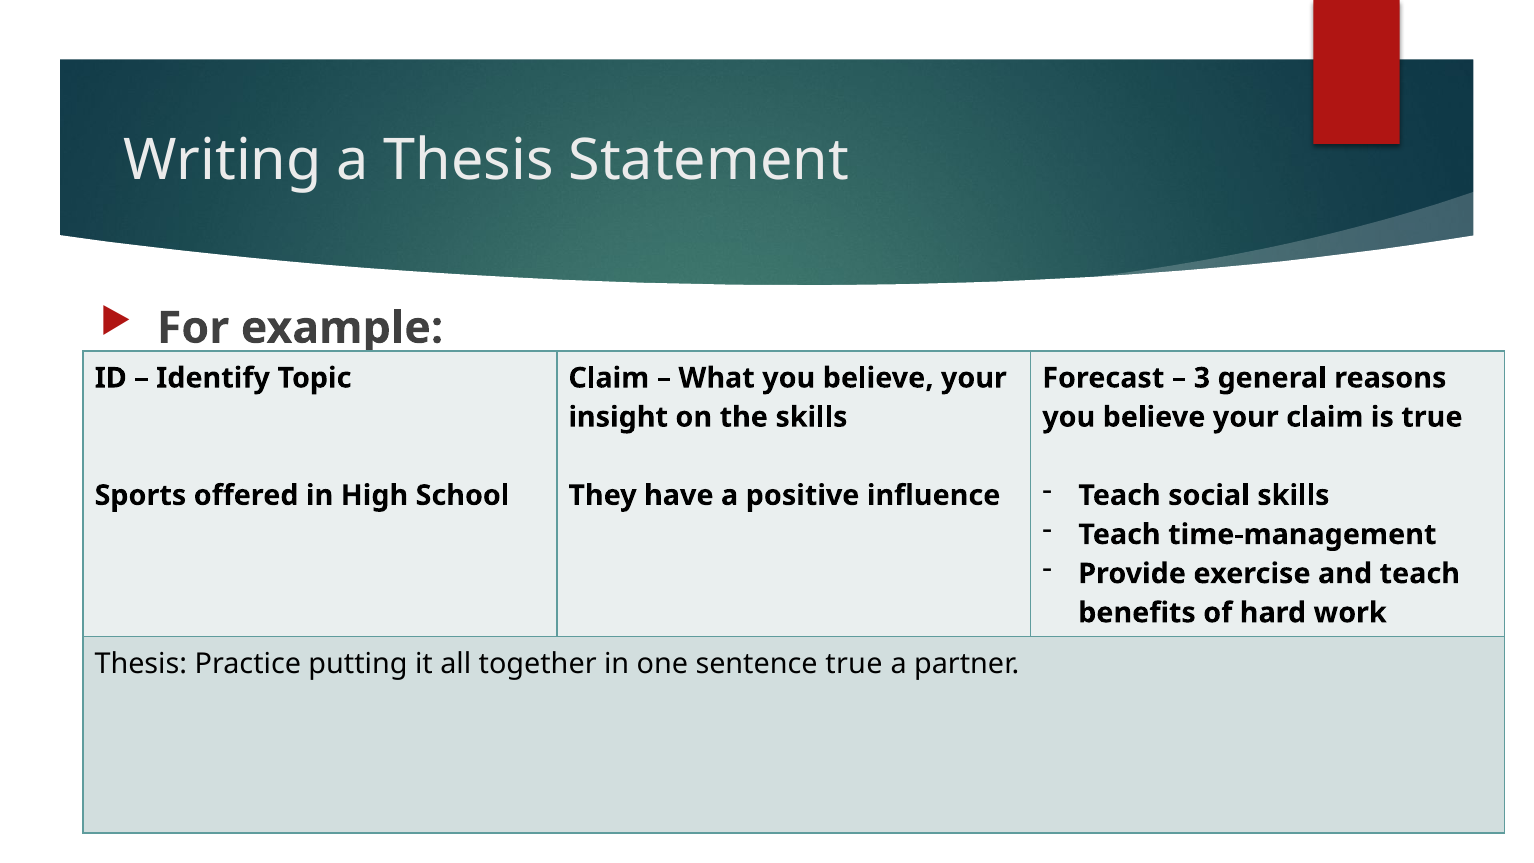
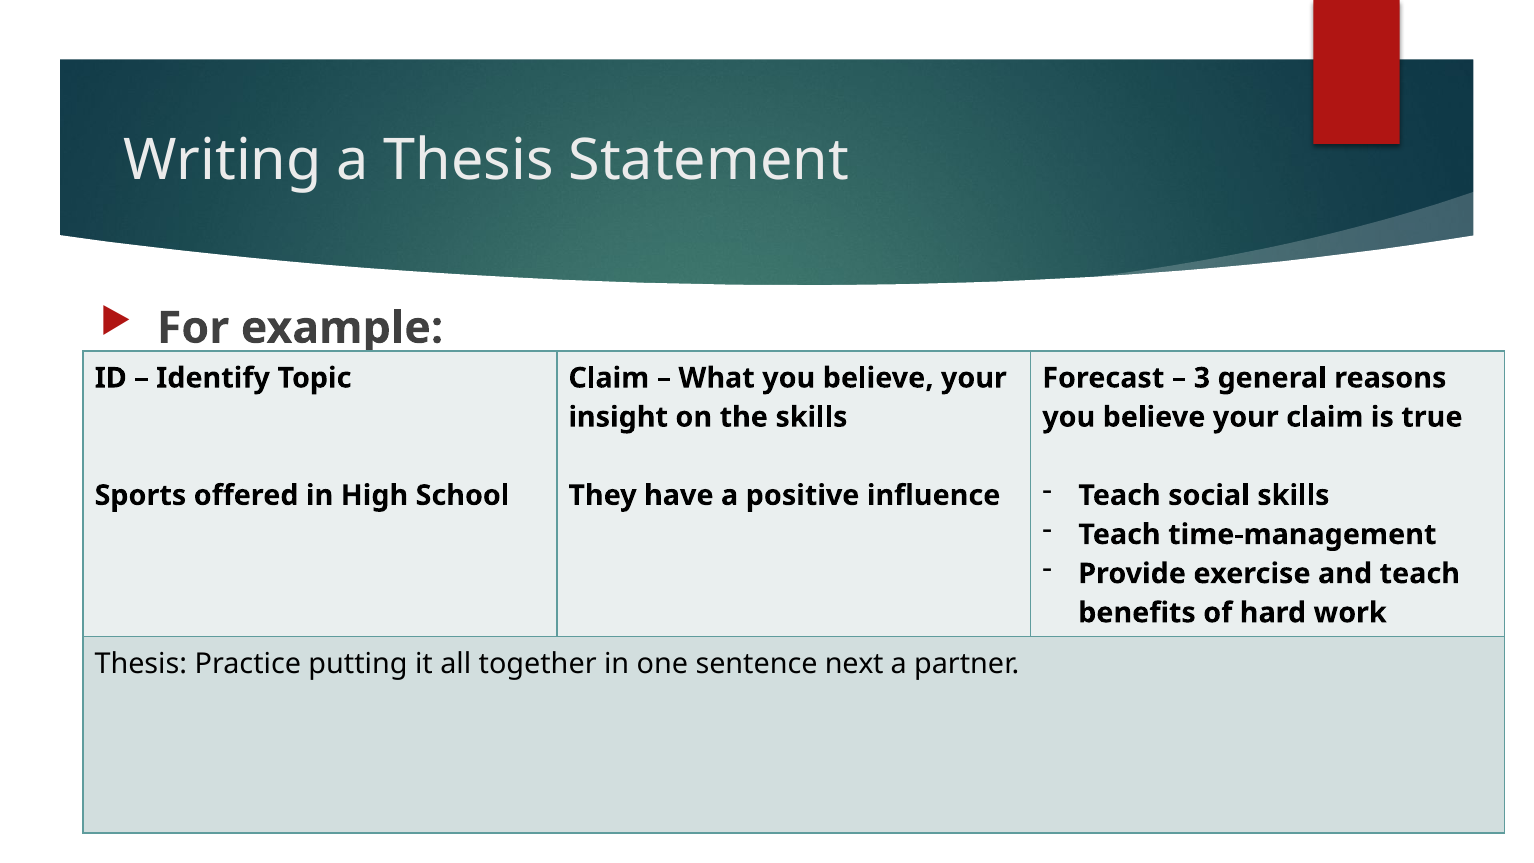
sentence true: true -> next
